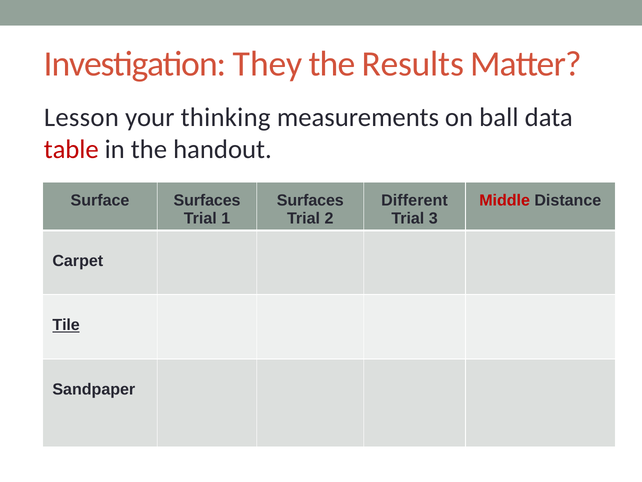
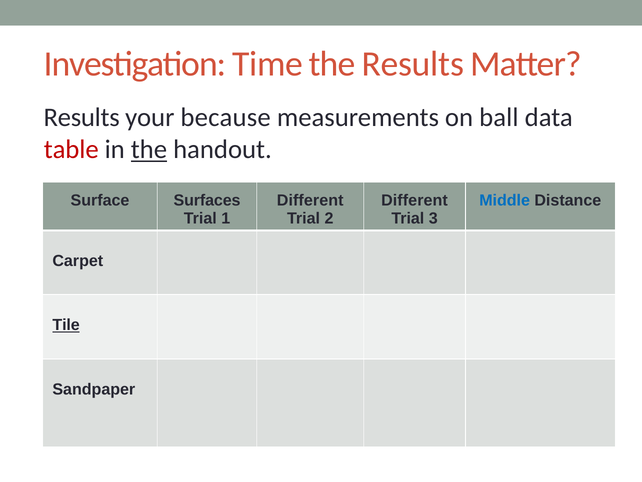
They: They -> Time
Lesson at (81, 117): Lesson -> Results
thinking: thinking -> because
the at (149, 149) underline: none -> present
Surfaces at (310, 200): Surfaces -> Different
Middle colour: red -> blue
